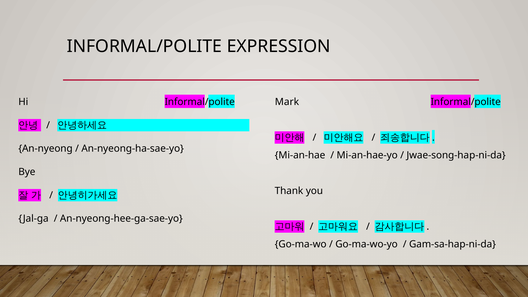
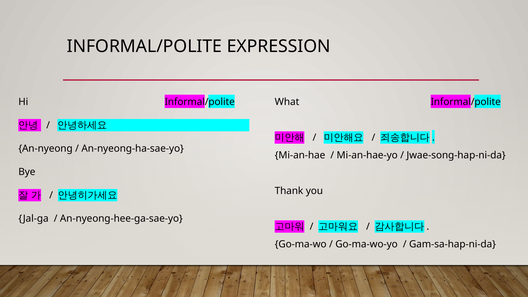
Mark: Mark -> What
